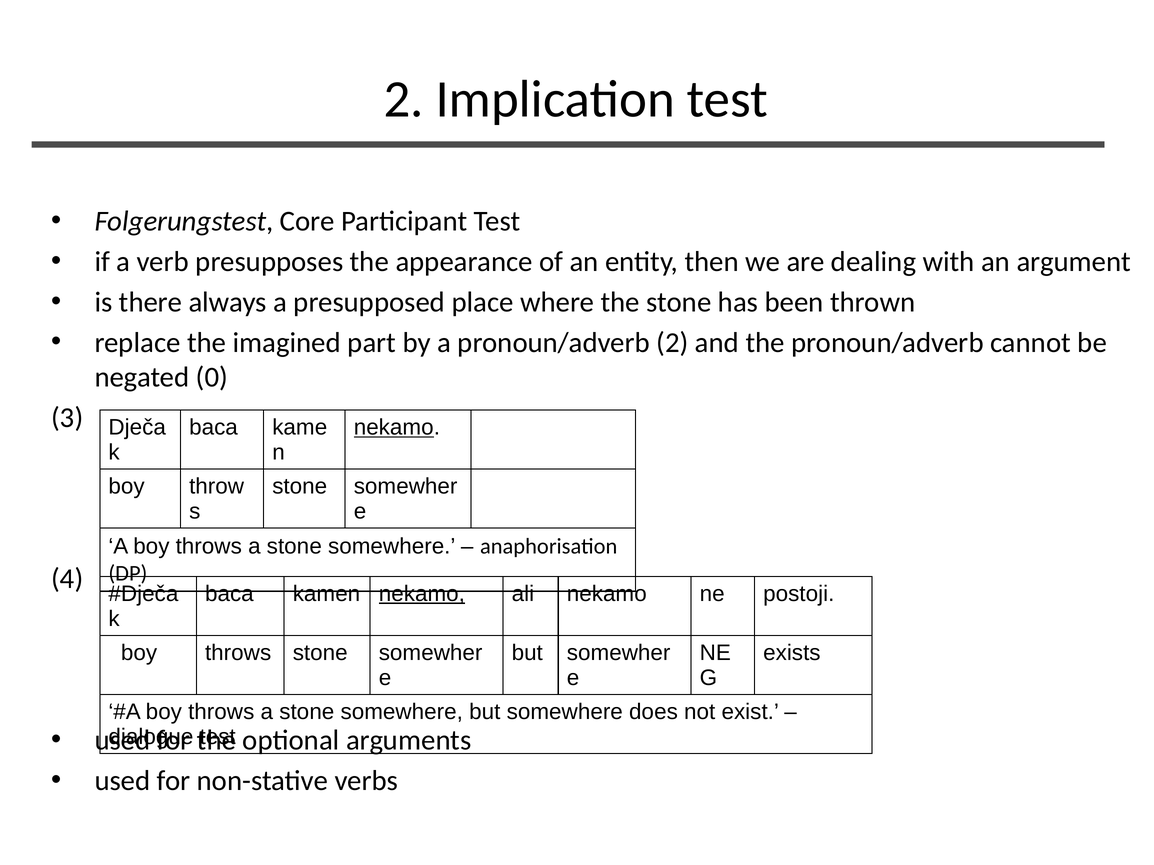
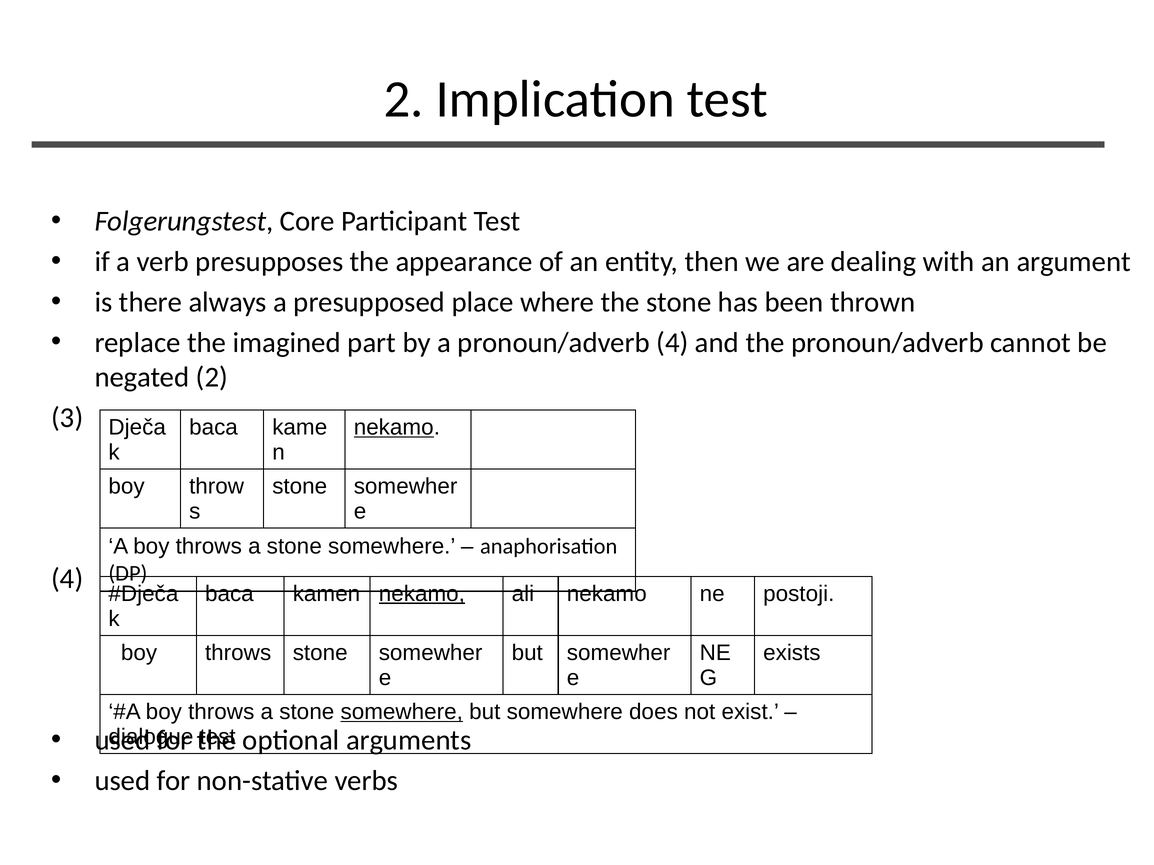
pronoun/adverb 2: 2 -> 4
negated 0: 0 -> 2
somewhere at (402, 712) underline: none -> present
